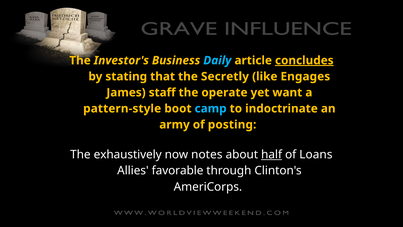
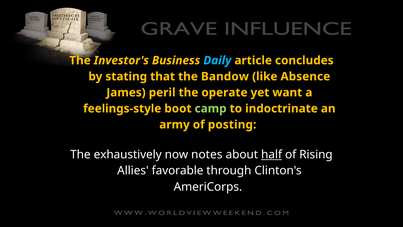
concludes underline: present -> none
Secretly: Secretly -> Bandow
Engages: Engages -> Absence
staff: staff -> peril
pattern-style: pattern-style -> feelings-style
camp colour: light blue -> light green
Loans: Loans -> Rising
